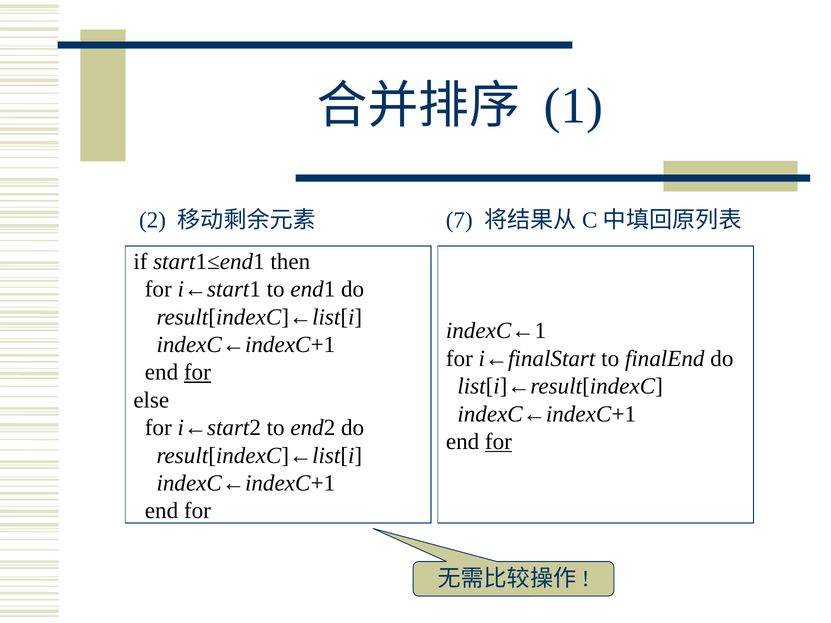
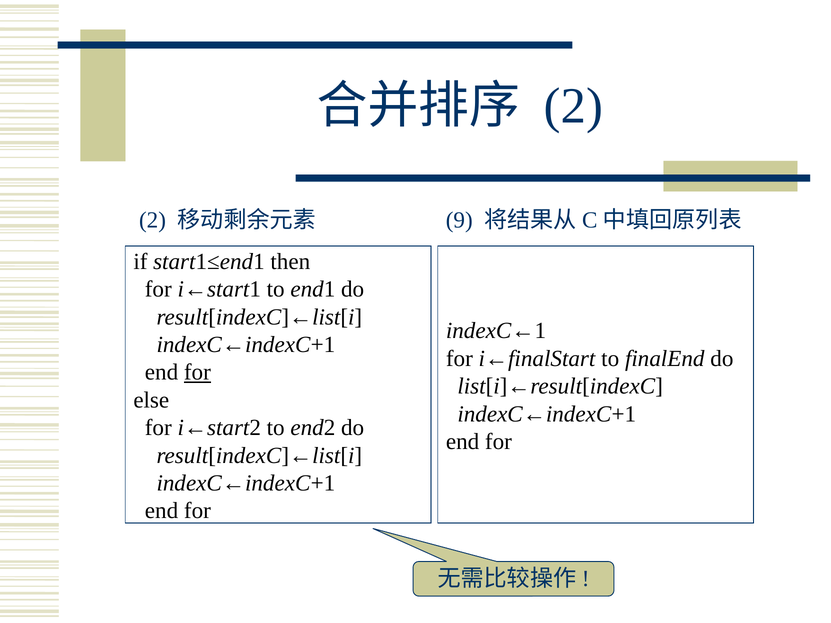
1 at (573, 106): 1 -> 2
7: 7 -> 9
for at (498, 442) underline: present -> none
